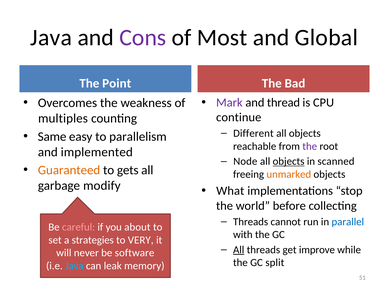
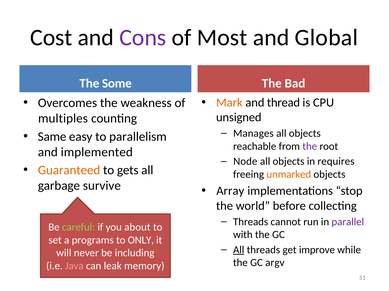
Java at (51, 38): Java -> Cost
Point: Point -> Some
Mark colour: purple -> orange
continue: continue -> unsigned
Different: Different -> Manages
objects at (289, 162) underline: present -> none
scanned: scanned -> requires
modify: modify -> survive
What: What -> Array
parallel colour: blue -> purple
careful colour: pink -> light green
strategies: strategies -> programs
VERY: VERY -> ONLY
software: software -> including
split: split -> argv
Java at (74, 267) colour: light blue -> pink
